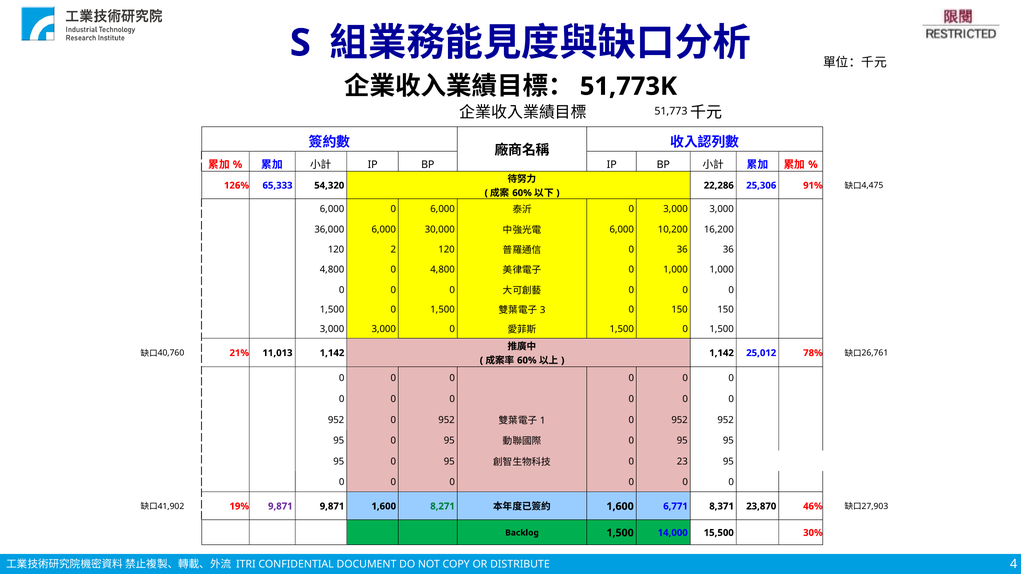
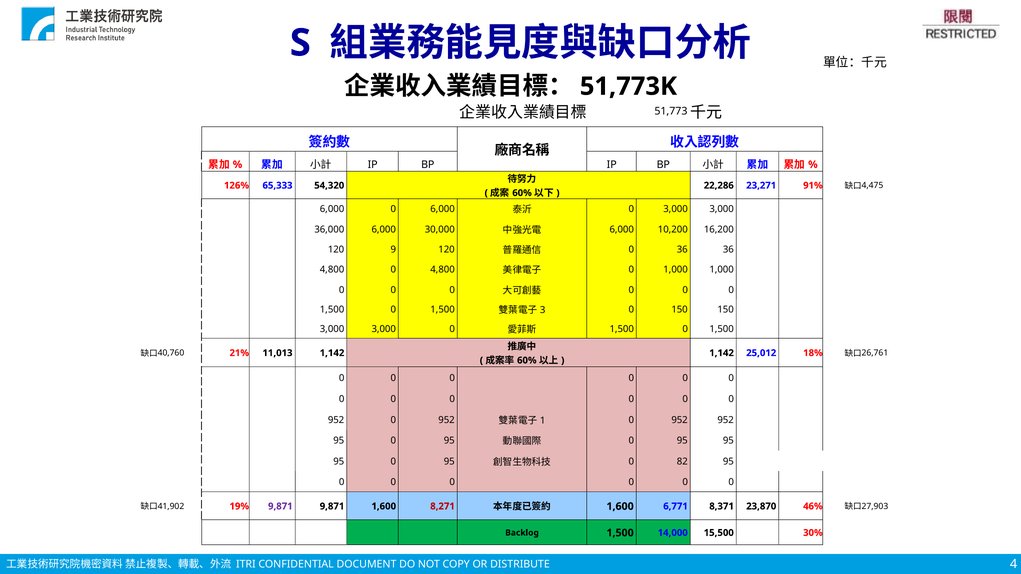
25,306: 25,306 -> 23,271
2: 2 -> 9
78%: 78% -> 18%
23: 23 -> 82
8,271 colour: green -> red
